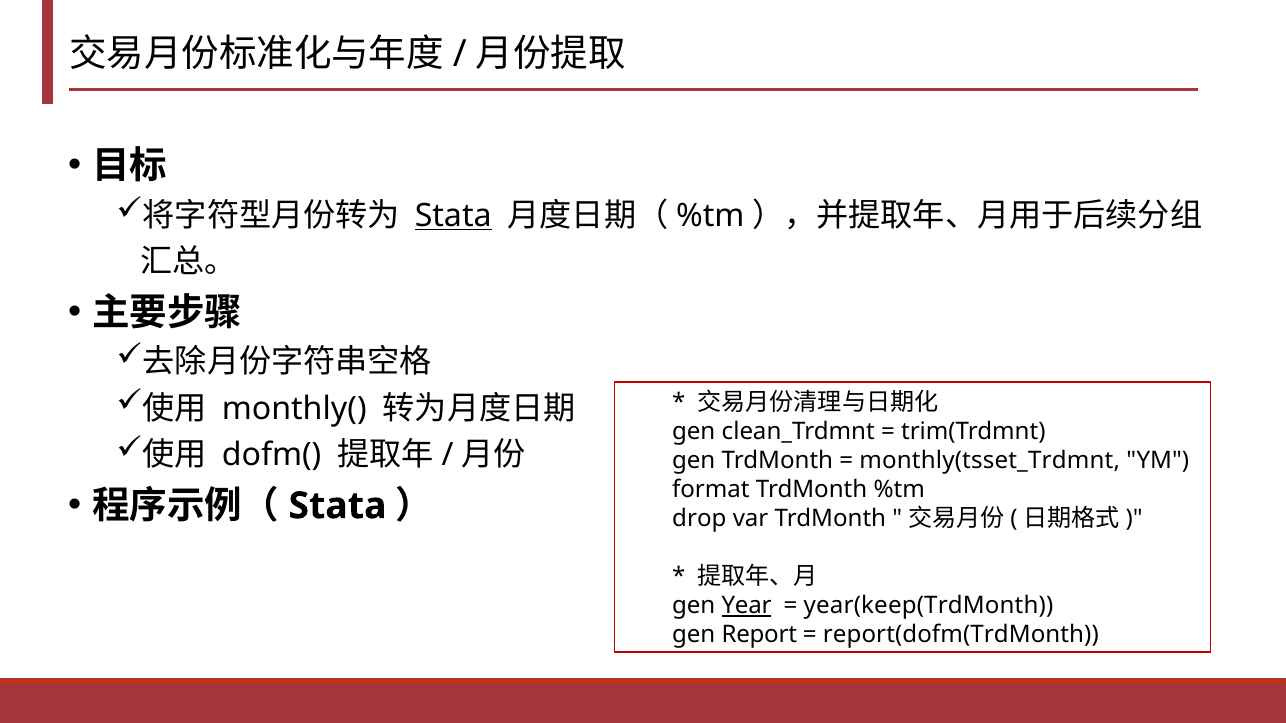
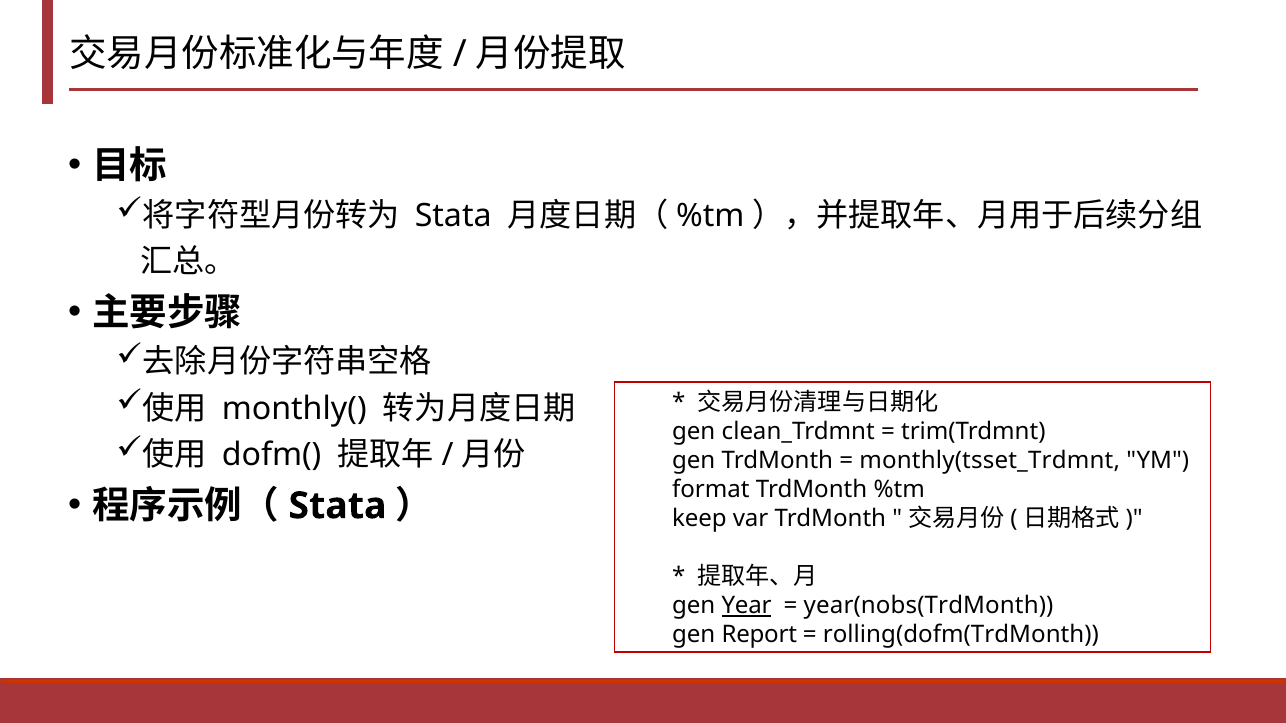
Stata at (453, 216) underline: present -> none
drop: drop -> keep
year(keep(TrdMonth: year(keep(TrdMonth -> year(nobs(TrdMonth
report(dofm(TrdMonth: report(dofm(TrdMonth -> rolling(dofm(TrdMonth
